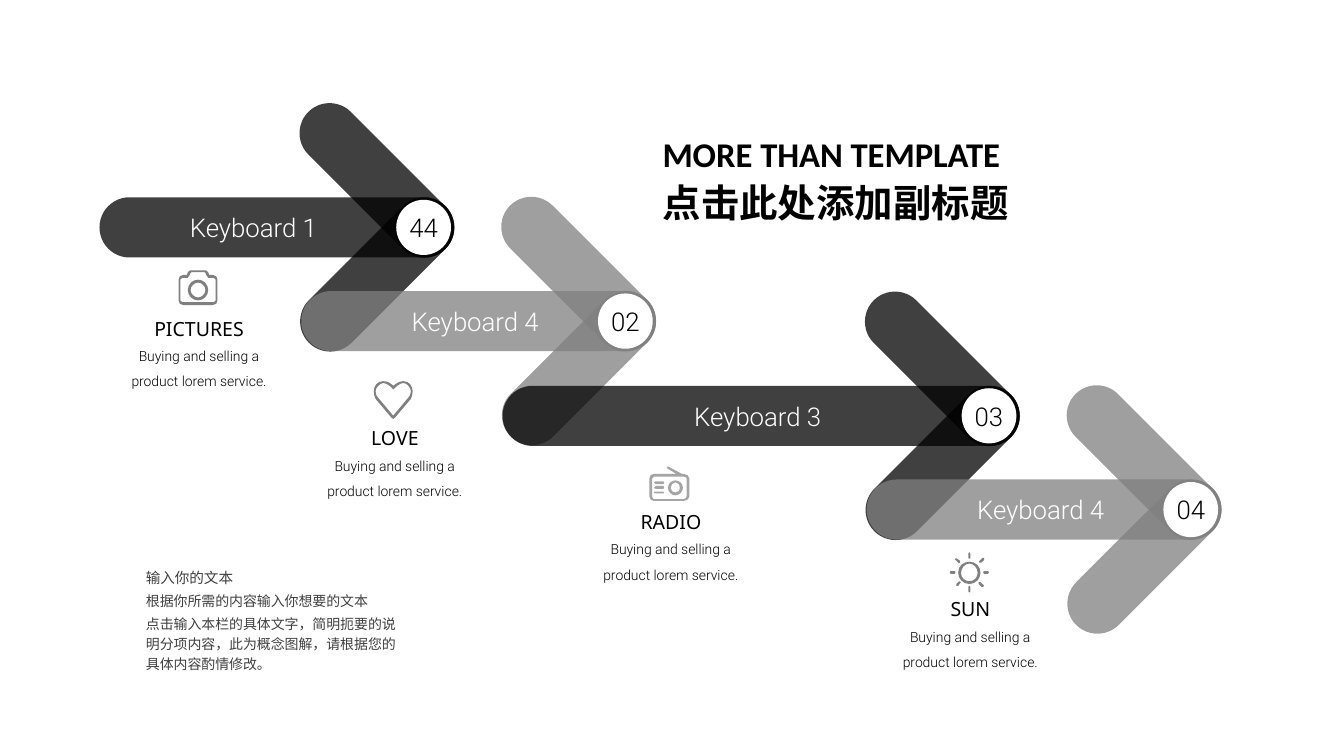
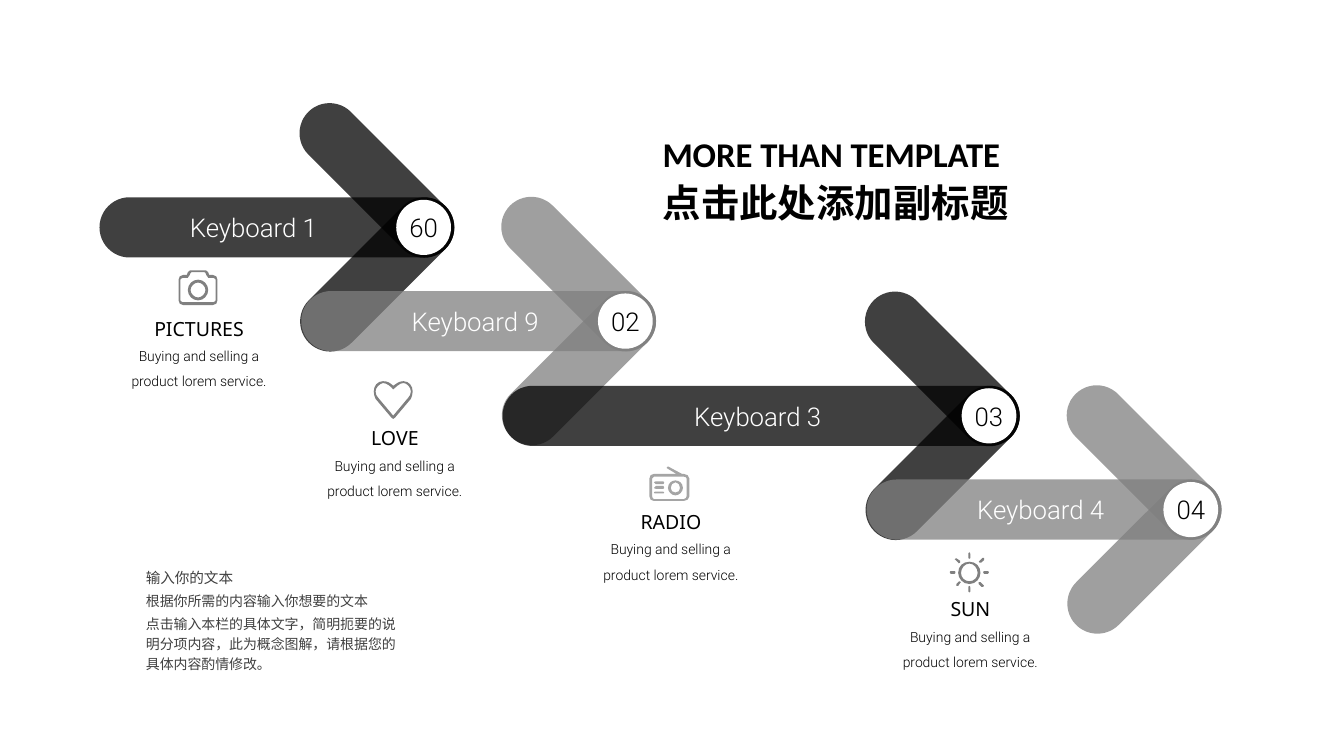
44: 44 -> 60
4 at (531, 323): 4 -> 9
